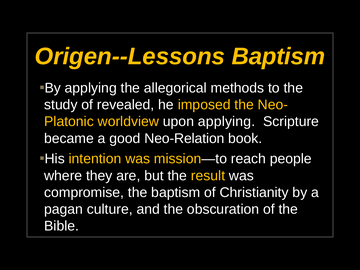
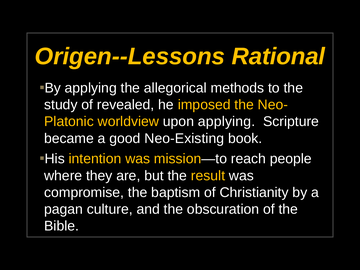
Origen--Lessons Baptism: Baptism -> Rational
Neo-Relation: Neo-Relation -> Neo-Existing
